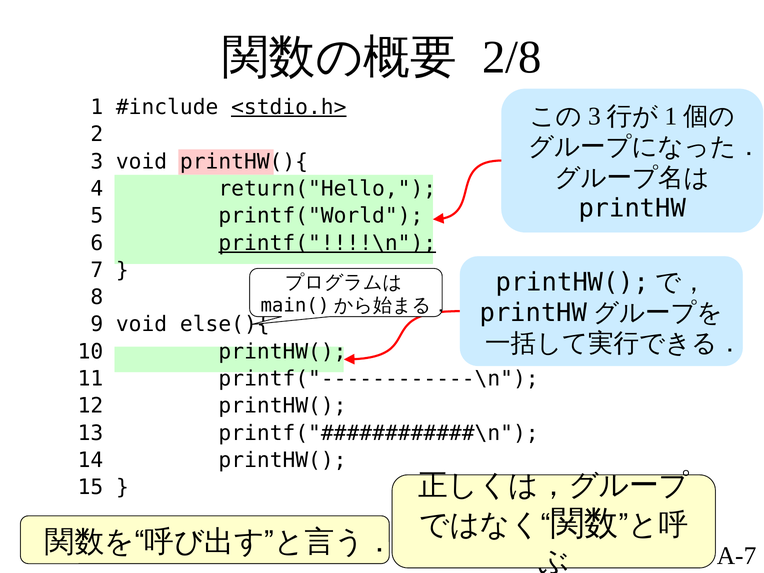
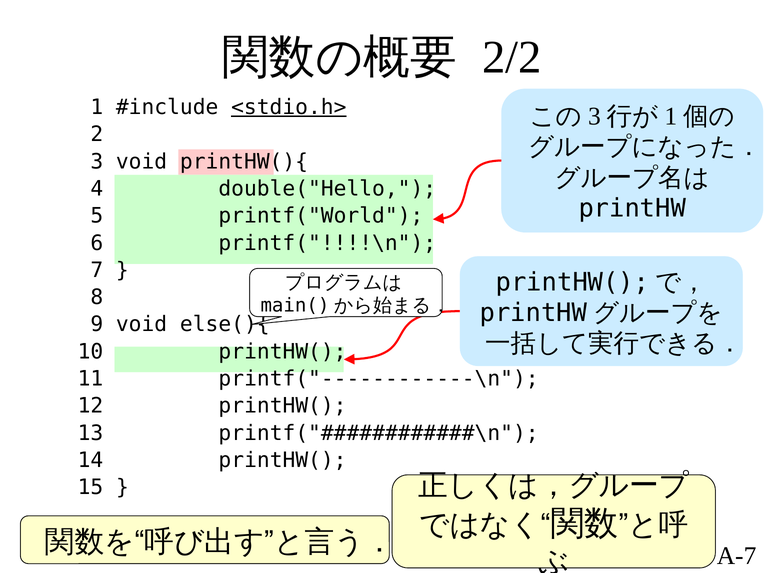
2/8: 2/8 -> 2/2
return("Hello: return("Hello -> double("Hello
printf("!!!!\n underline: present -> none
